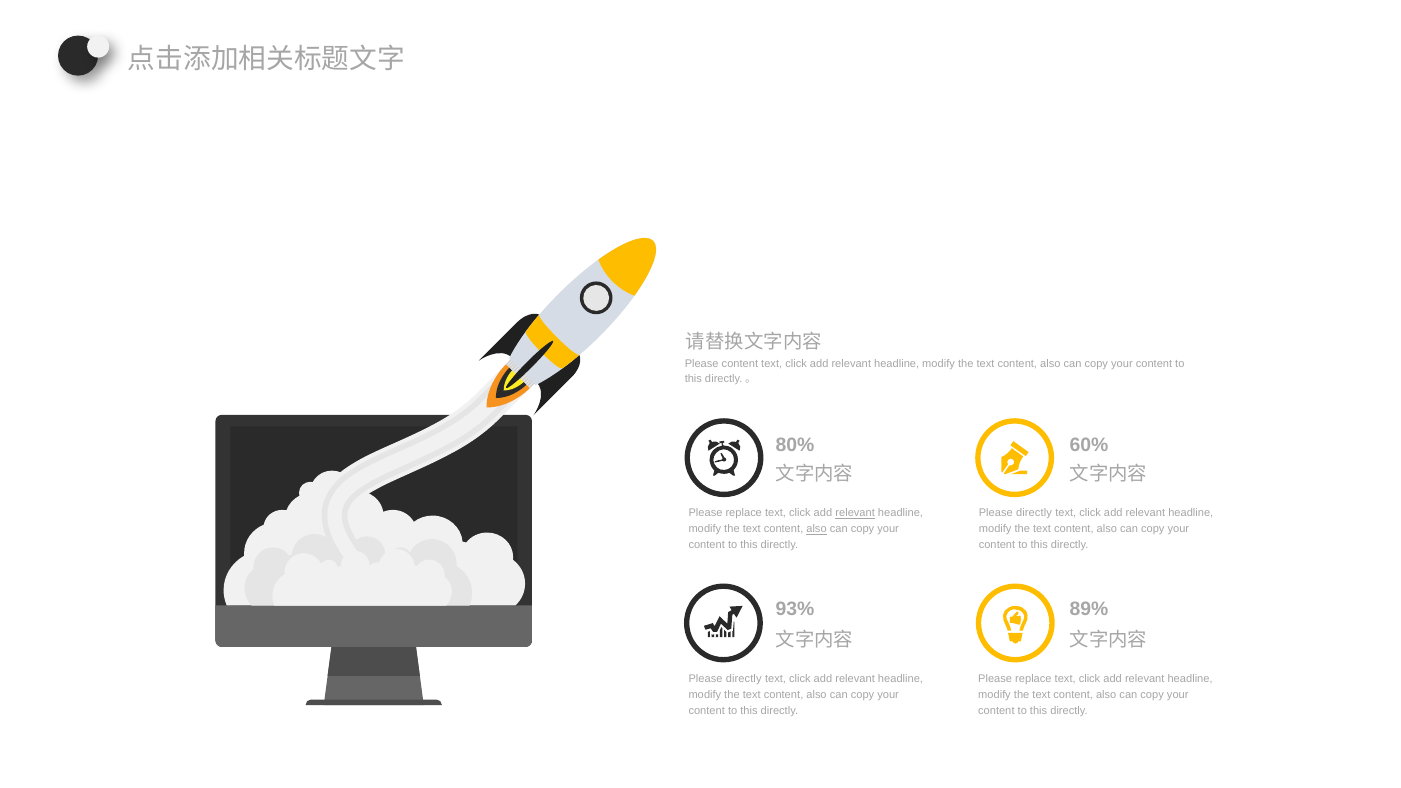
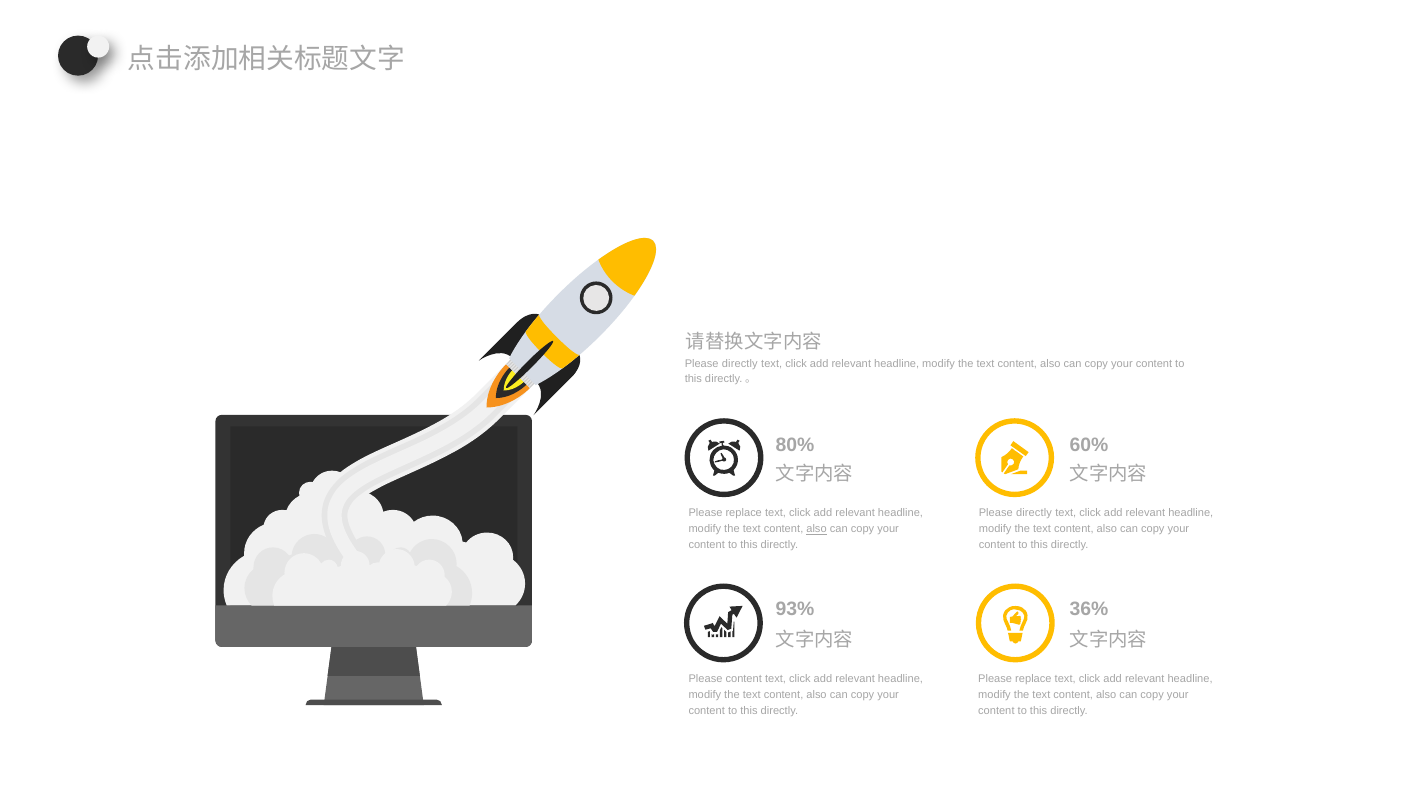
content at (740, 363): content -> directly
relevant at (855, 513) underline: present -> none
89%: 89% -> 36%
directly at (744, 679): directly -> content
